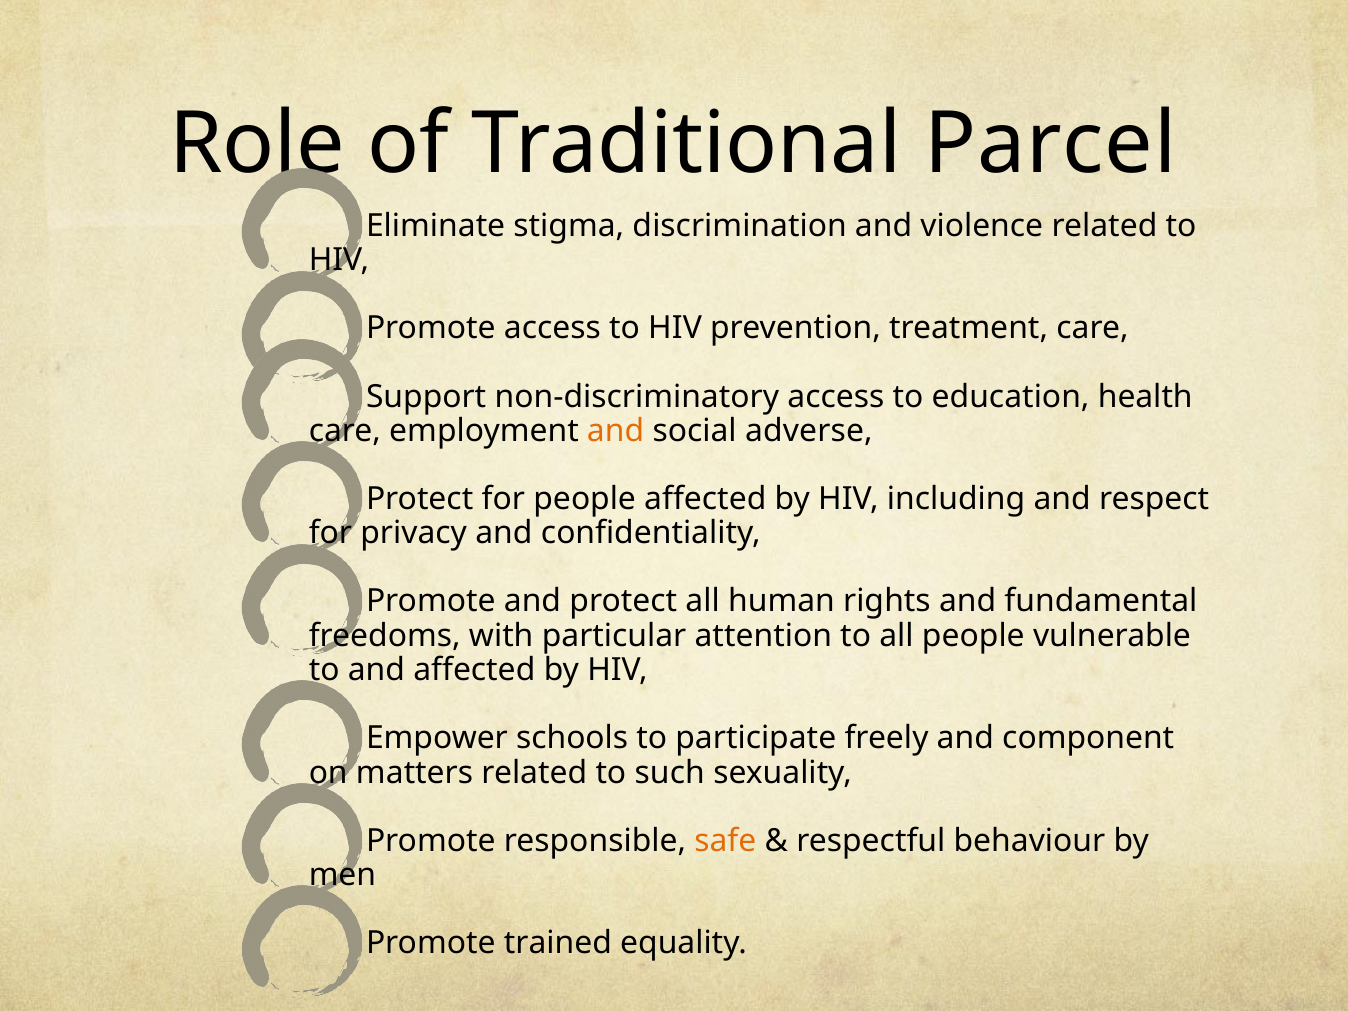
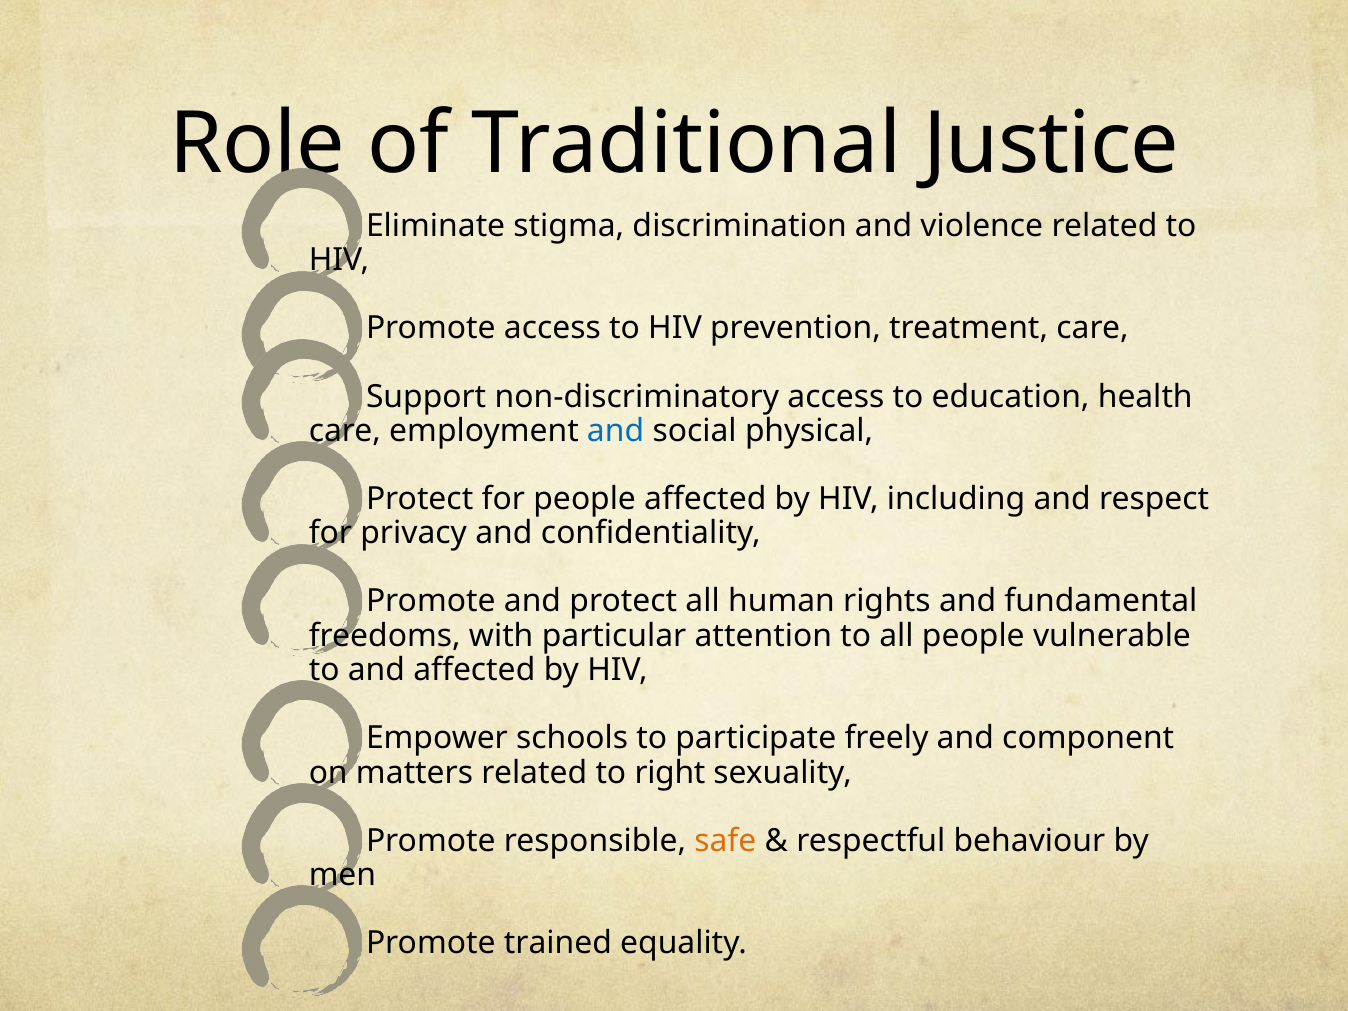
Parcel: Parcel -> Justice
and at (616, 431) colour: orange -> blue
adverse: adverse -> physical
such: such -> right
